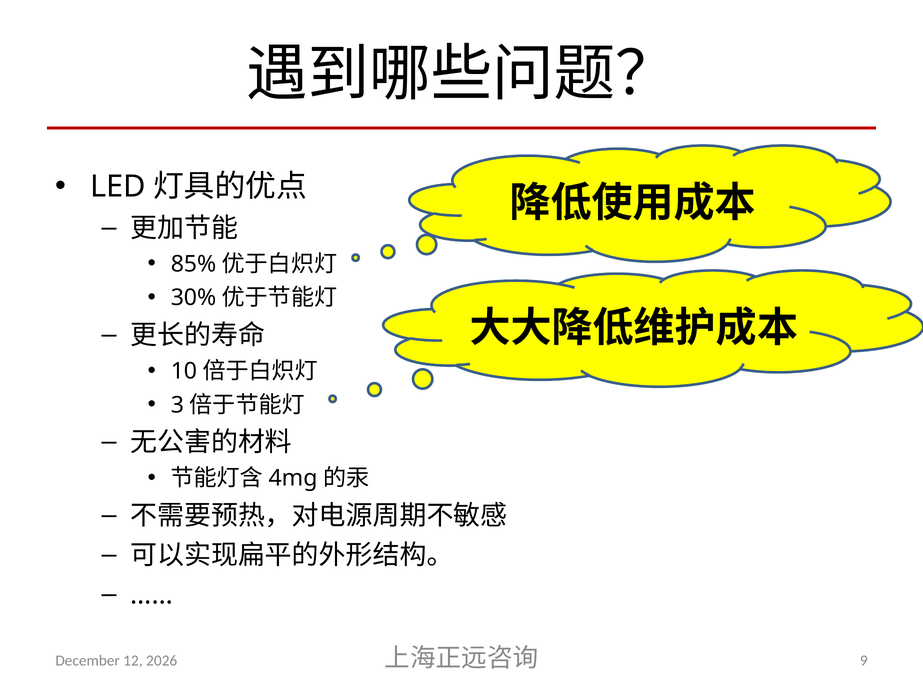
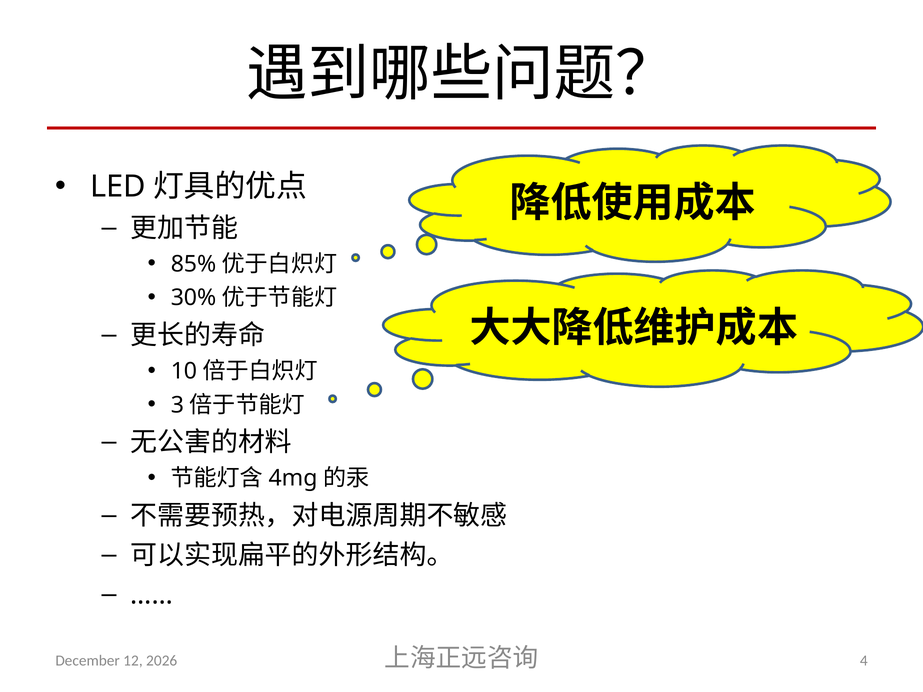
9: 9 -> 4
